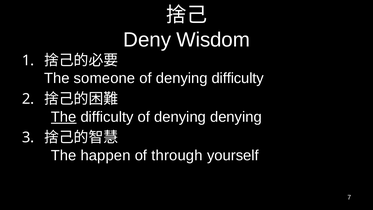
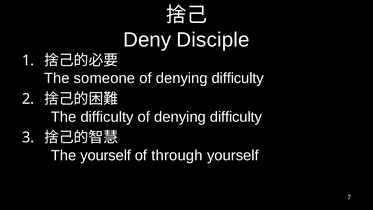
Wisdom: Wisdom -> Disciple
The at (64, 117) underline: present -> none
difficulty of denying denying: denying -> difficulty
The happen: happen -> yourself
